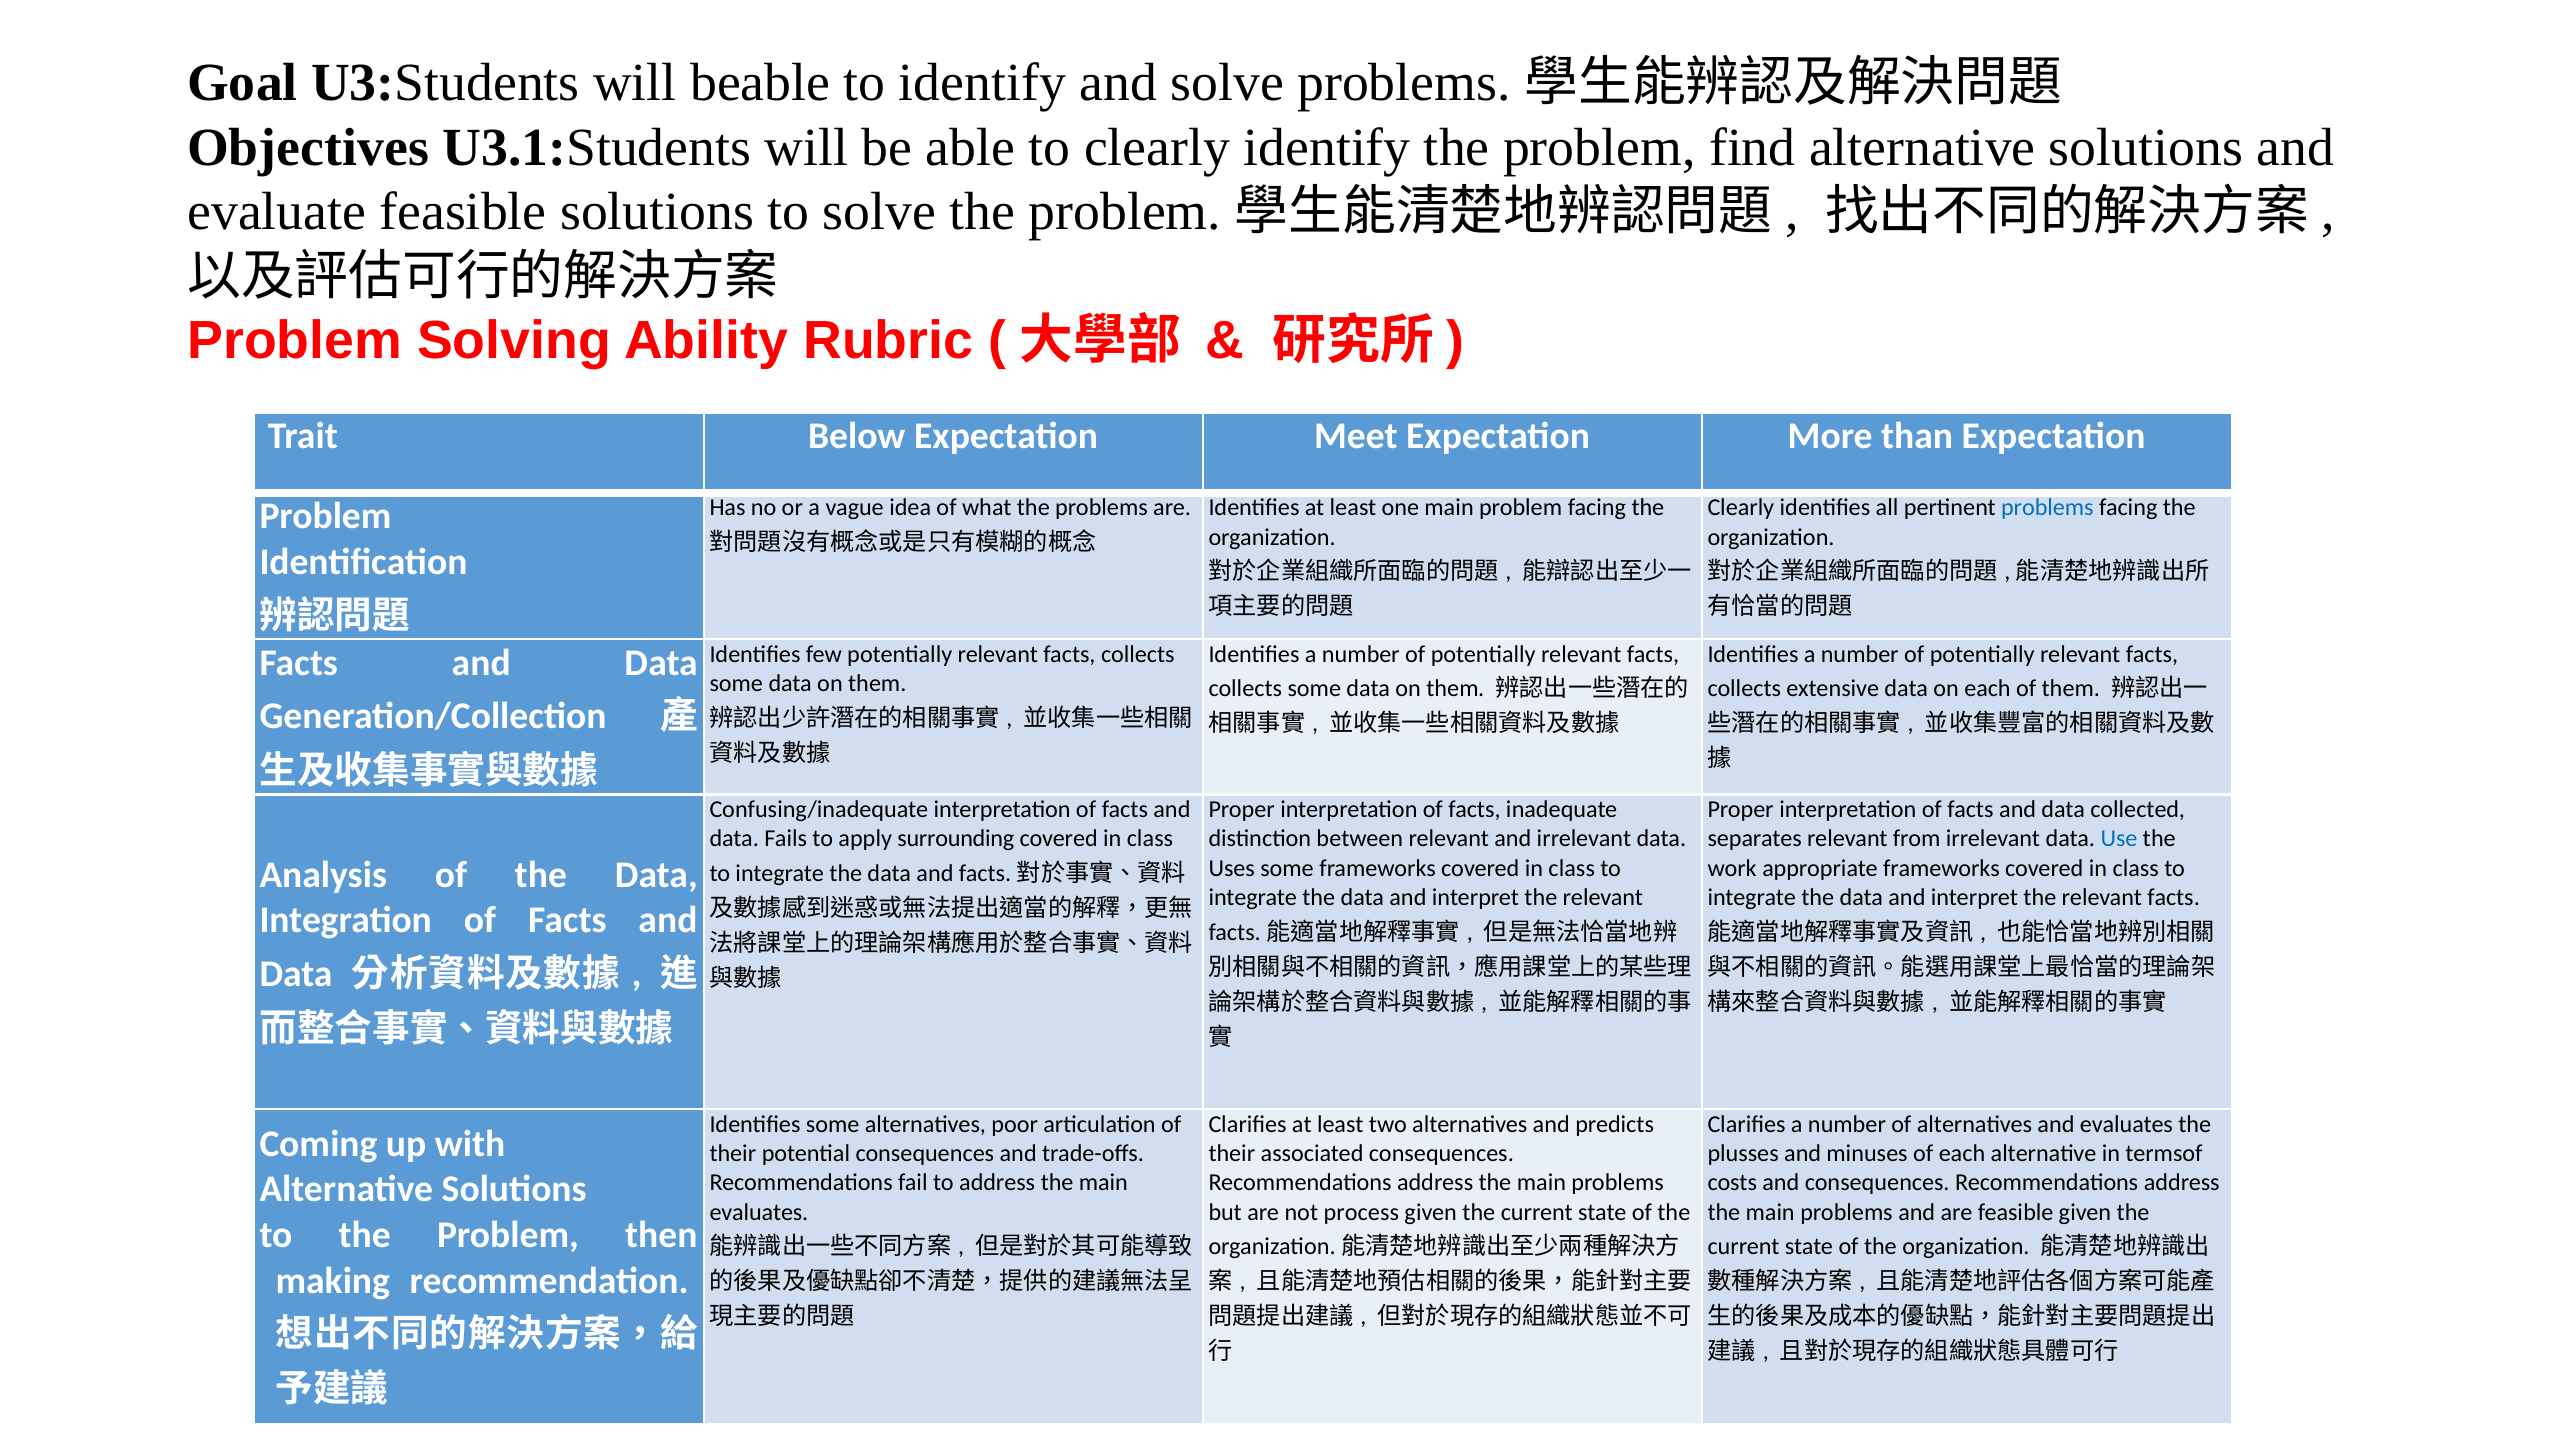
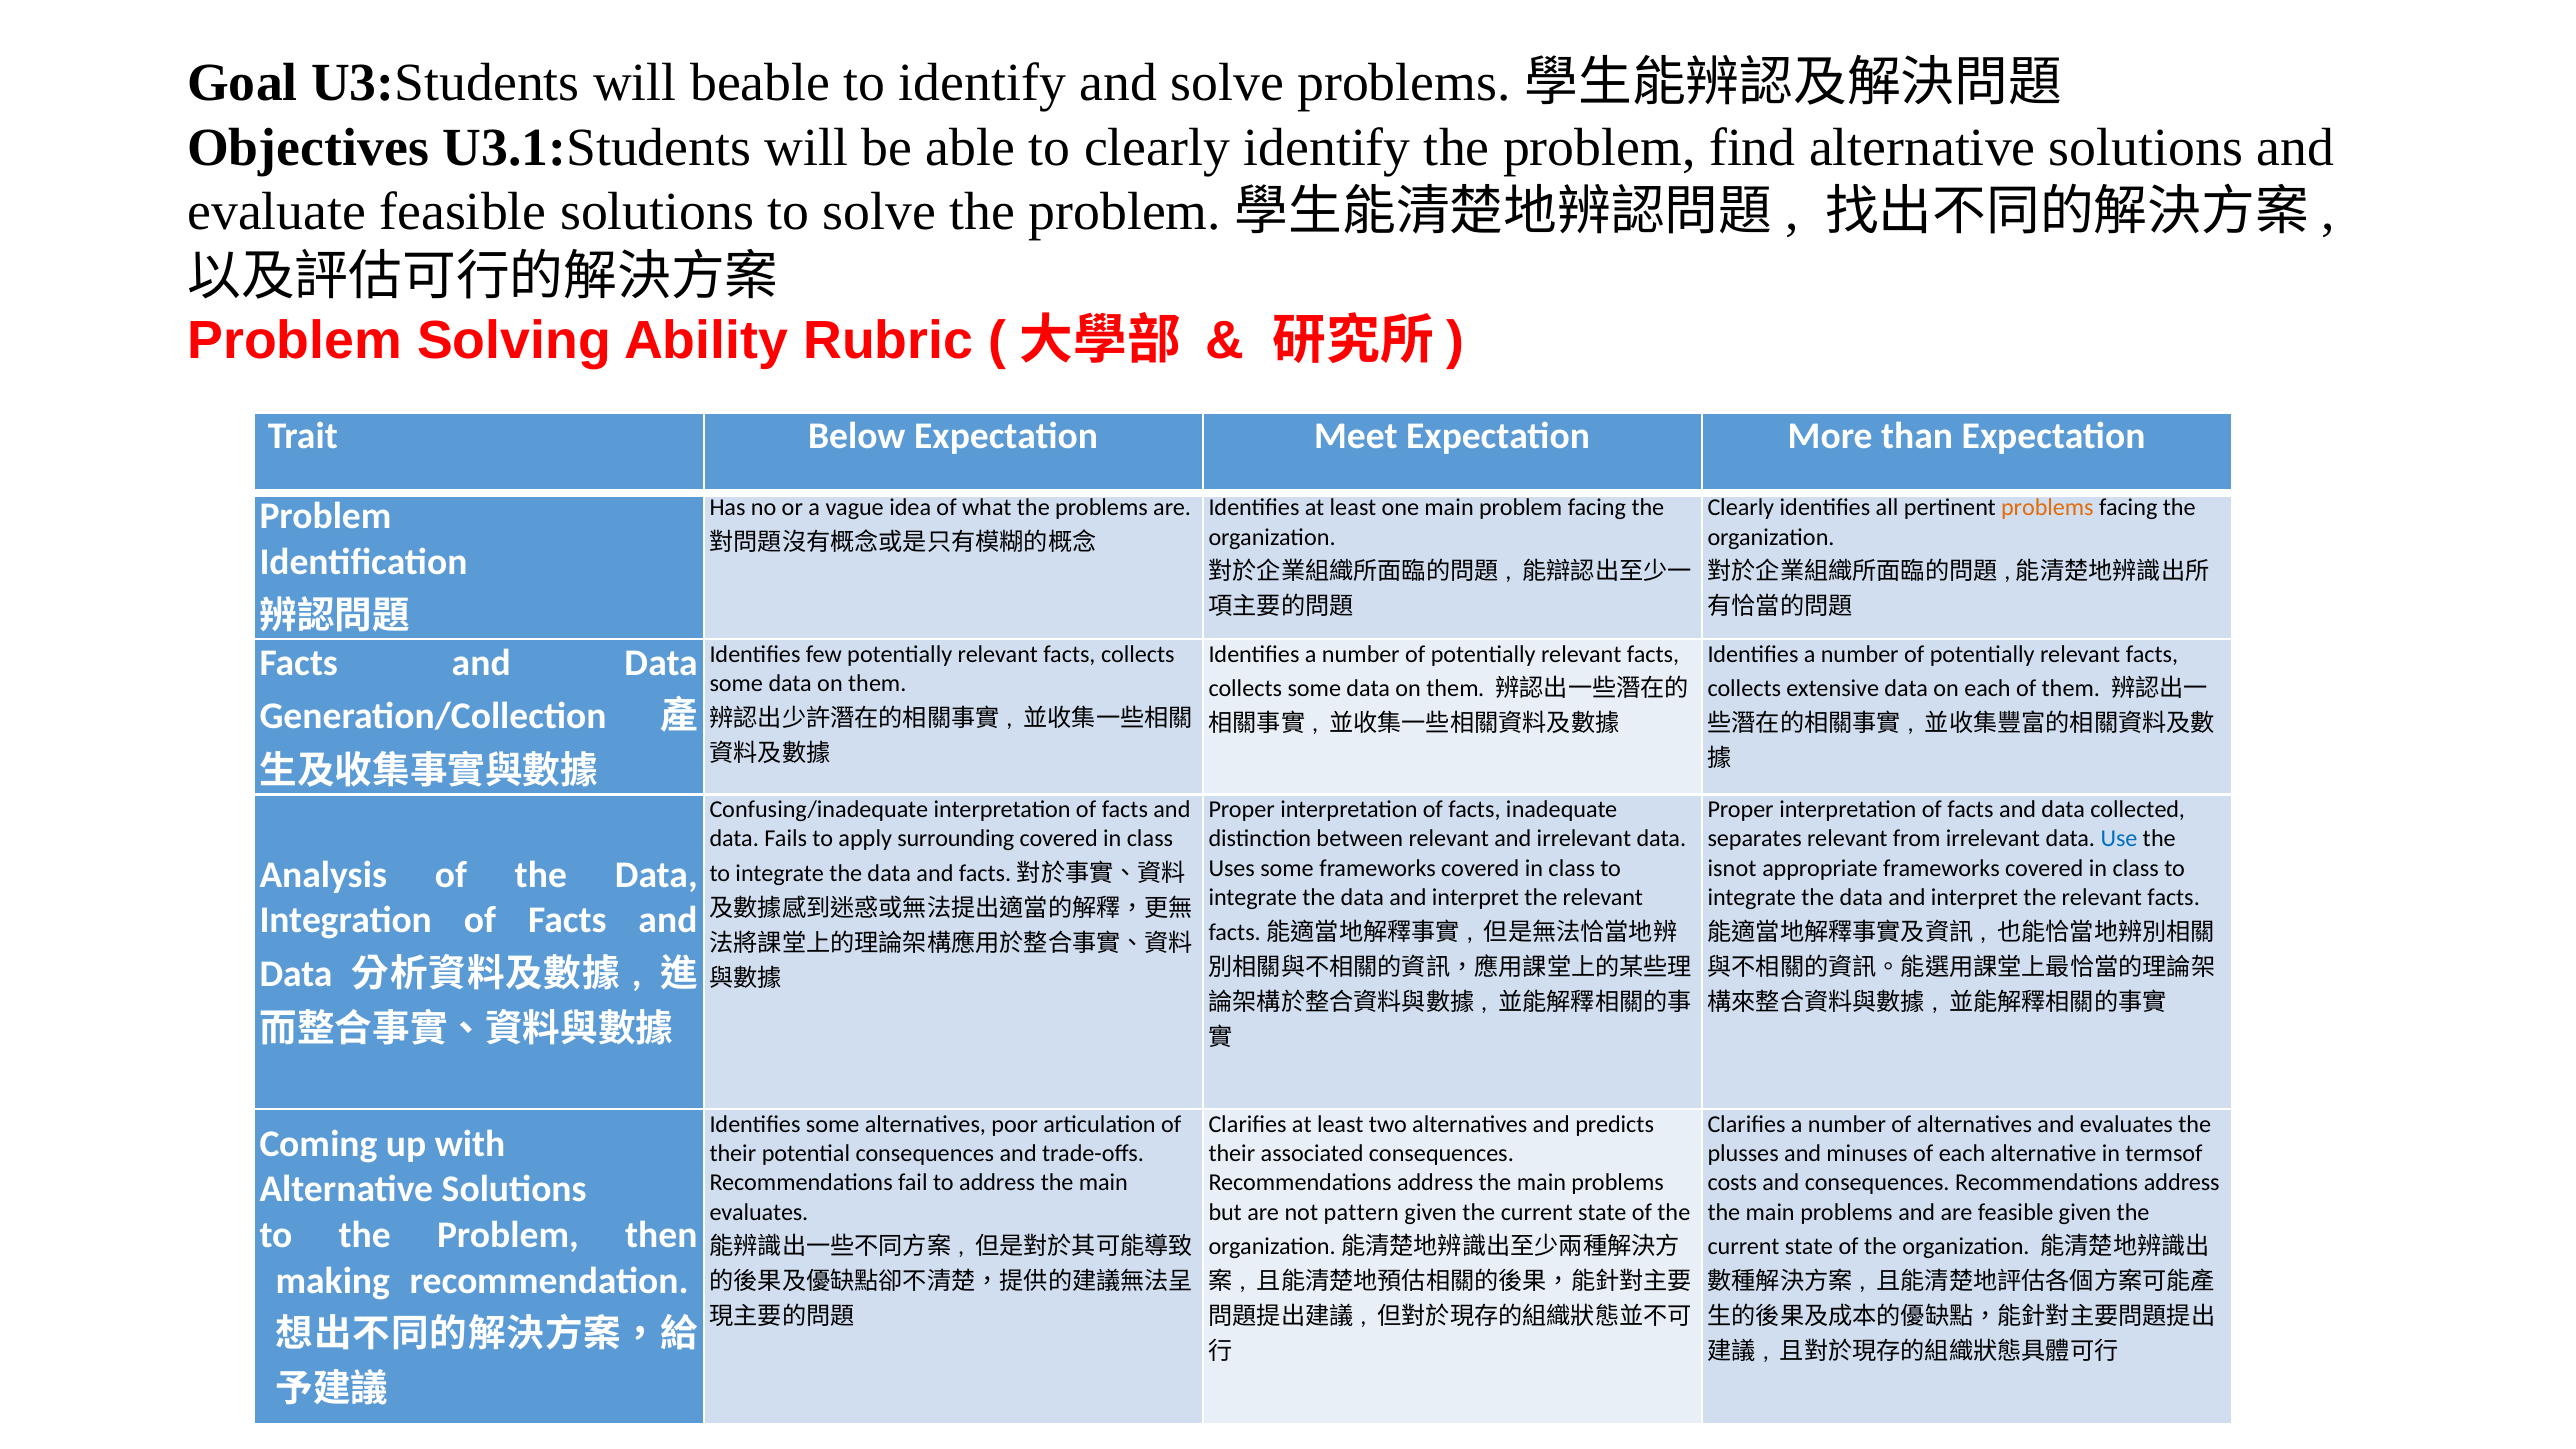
problems at (2047, 508) colour: blue -> orange
work: work -> isnot
process: process -> pattern
